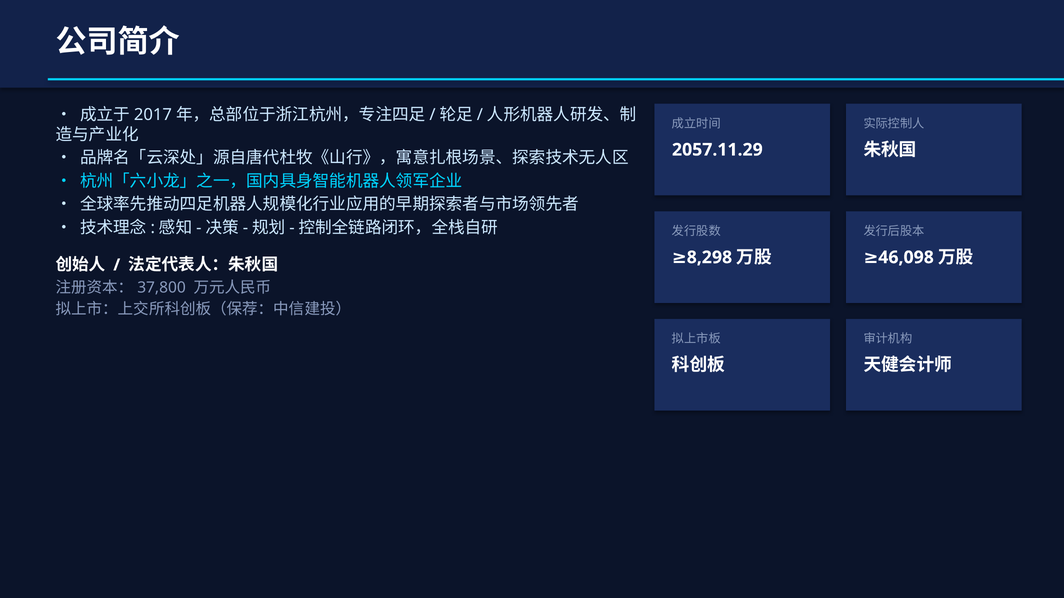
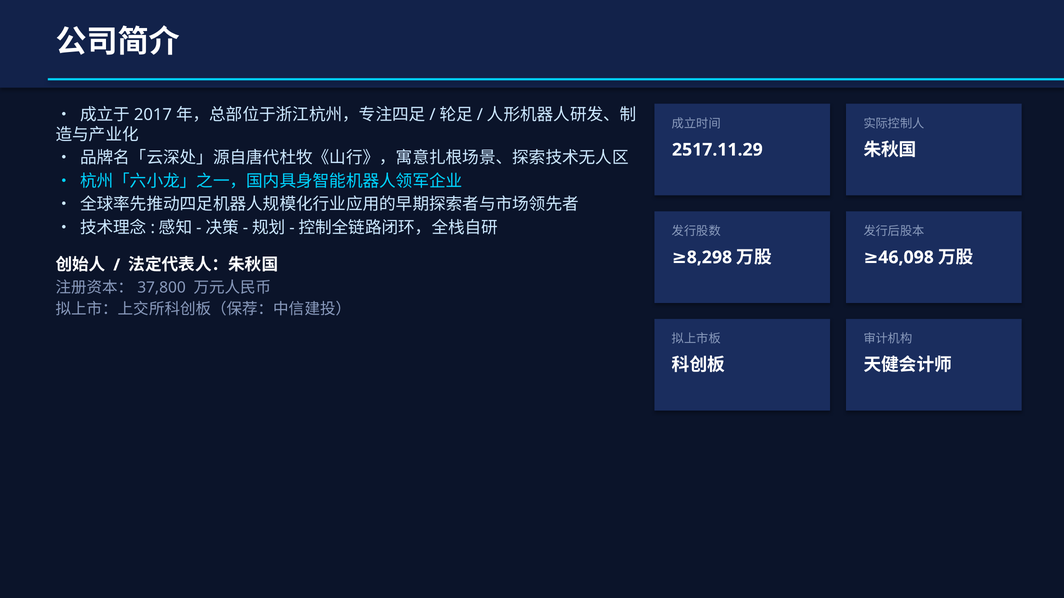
2057.11.29: 2057.11.29 -> 2517.11.29
